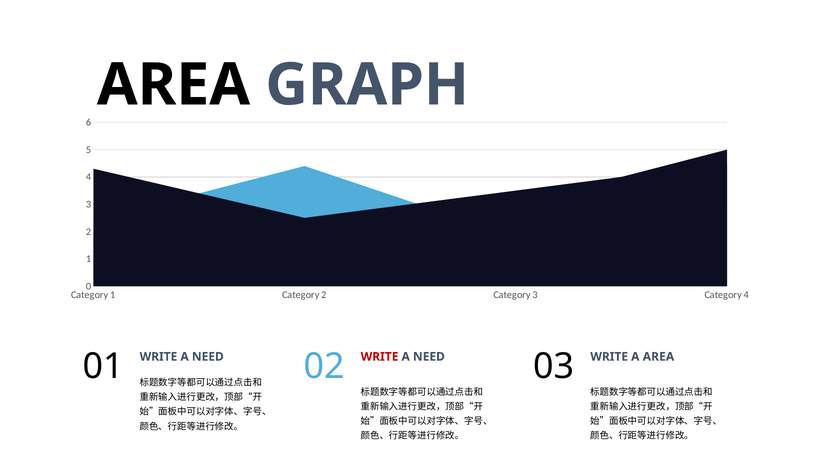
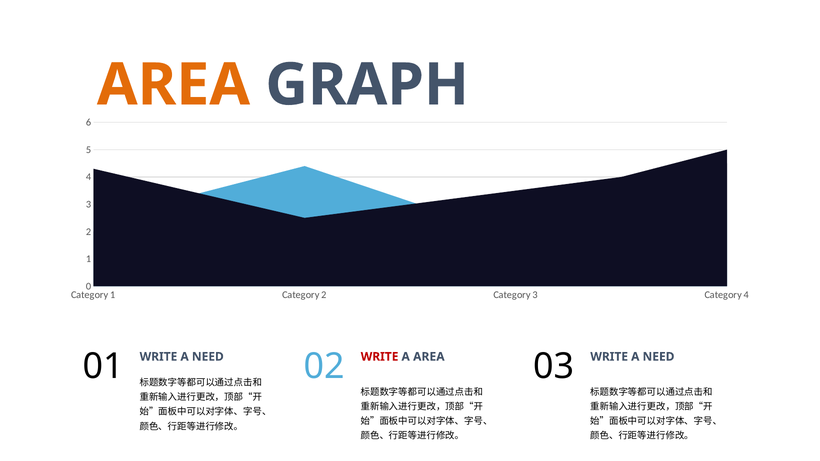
AREA at (173, 85) colour: black -> orange
NEED at (429, 357): NEED -> AREA
02 WRITE A AREA: AREA -> NEED
